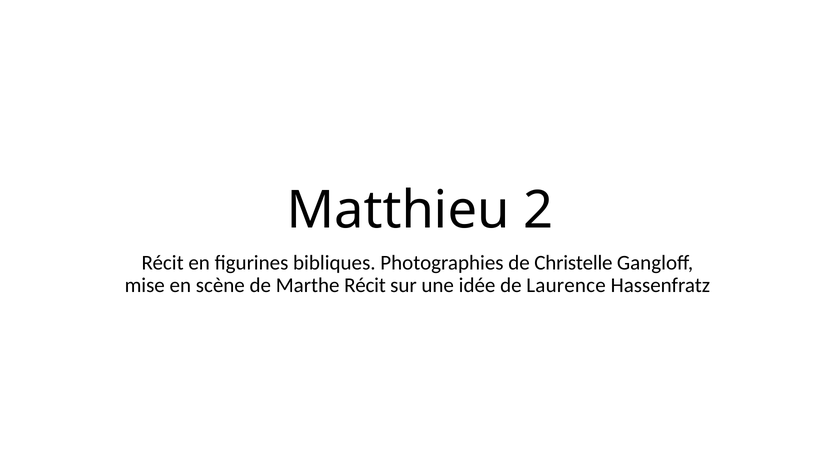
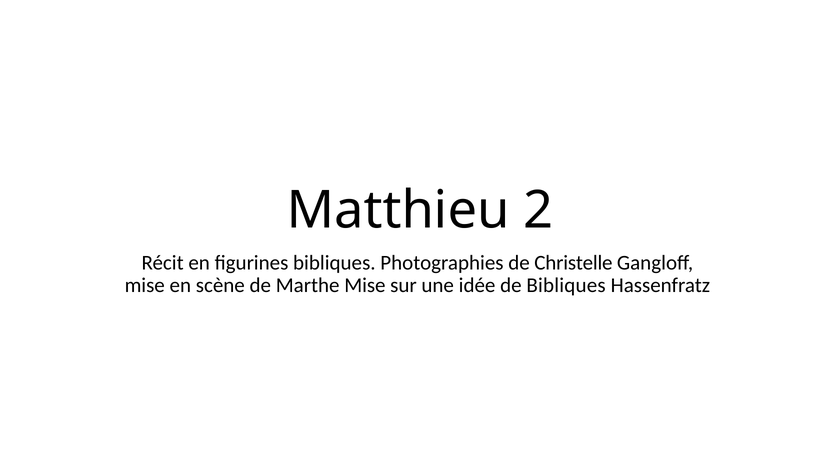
Marthe Récit: Récit -> Mise
de Laurence: Laurence -> Bibliques
